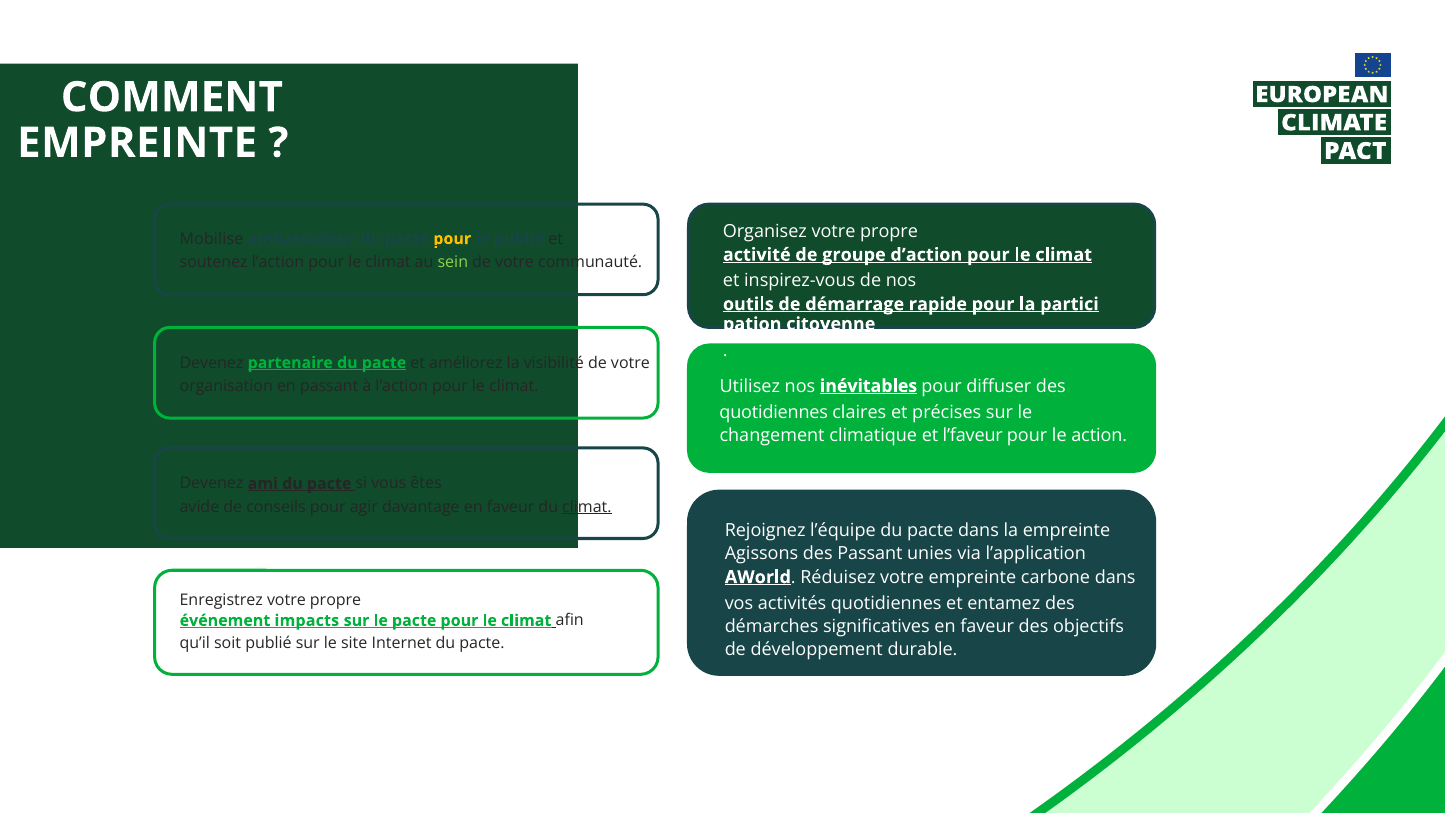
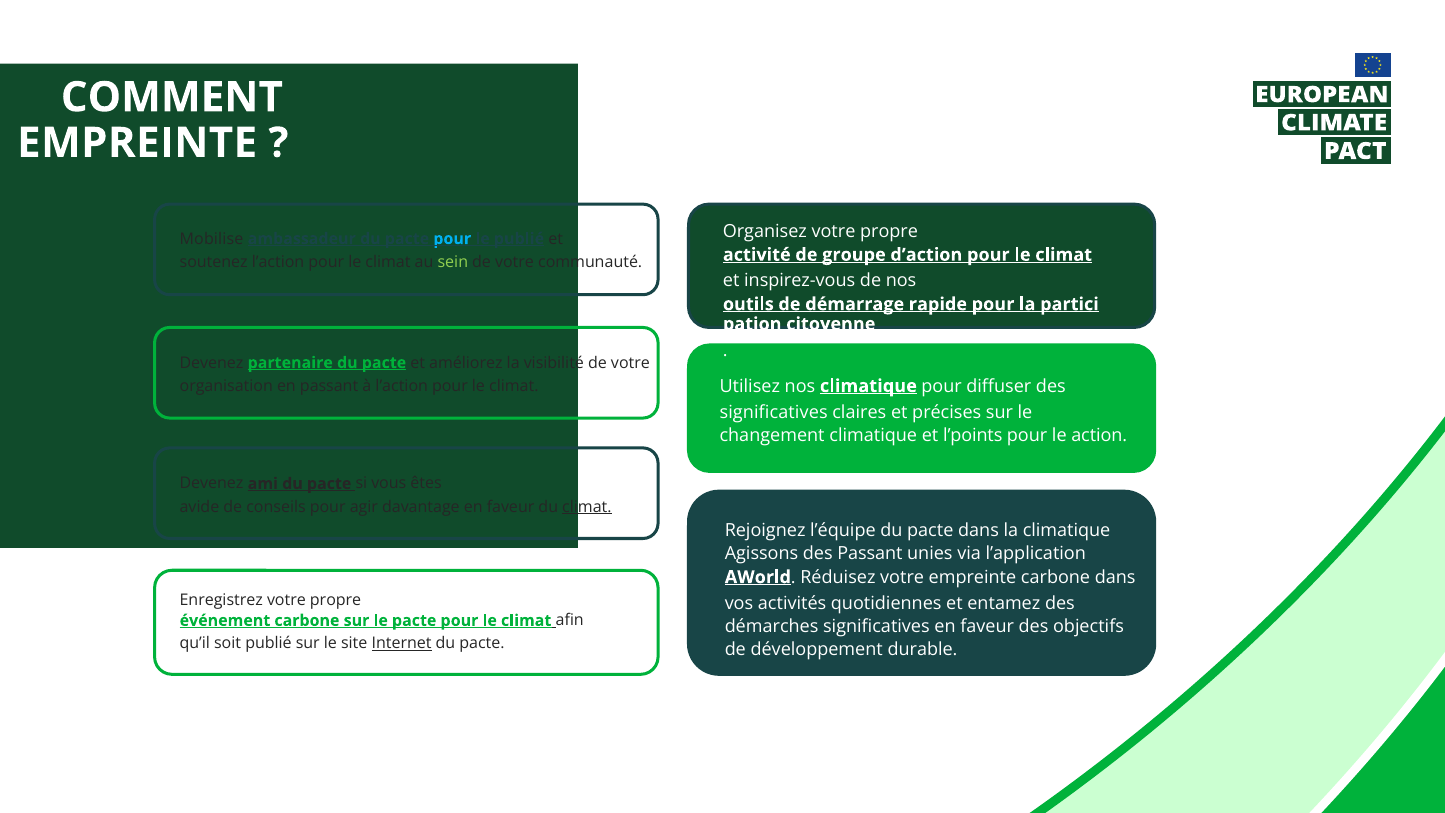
pour at (452, 239) colour: yellow -> light blue
nos inévitables: inévitables -> climatique
quotidiennes at (774, 412): quotidiennes -> significatives
l’faveur: l’faveur -> l’points
la empreinte: empreinte -> climatique
événement impacts: impacts -> carbone
Internet underline: none -> present
